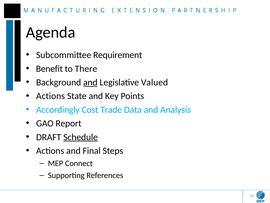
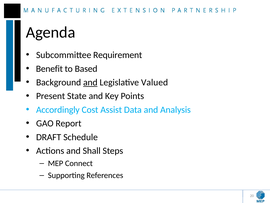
There: There -> Based
Actions at (51, 96): Actions -> Present
Trade: Trade -> Assist
Schedule underline: present -> none
Final: Final -> Shall
